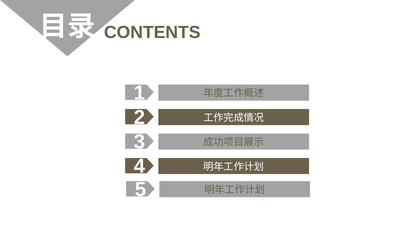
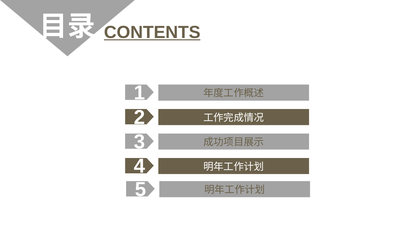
CONTENTS underline: none -> present
